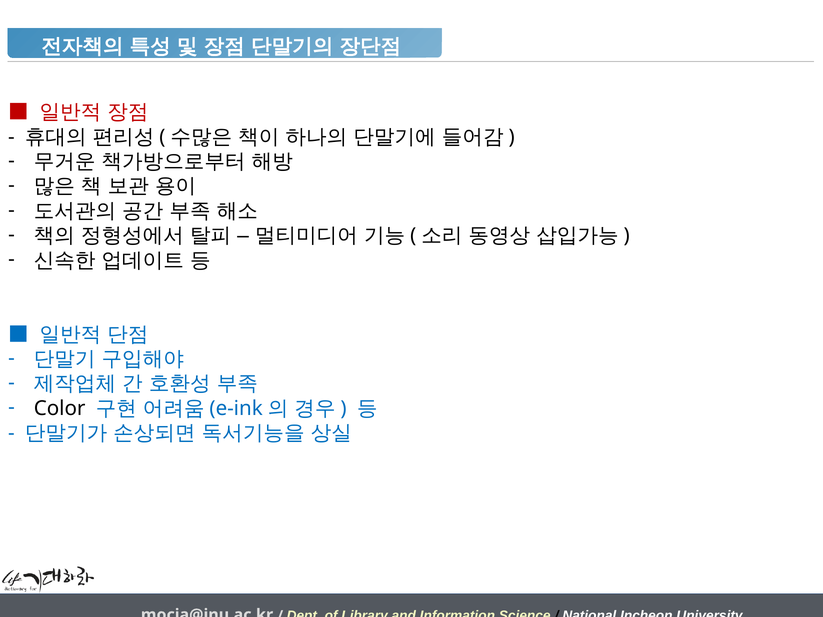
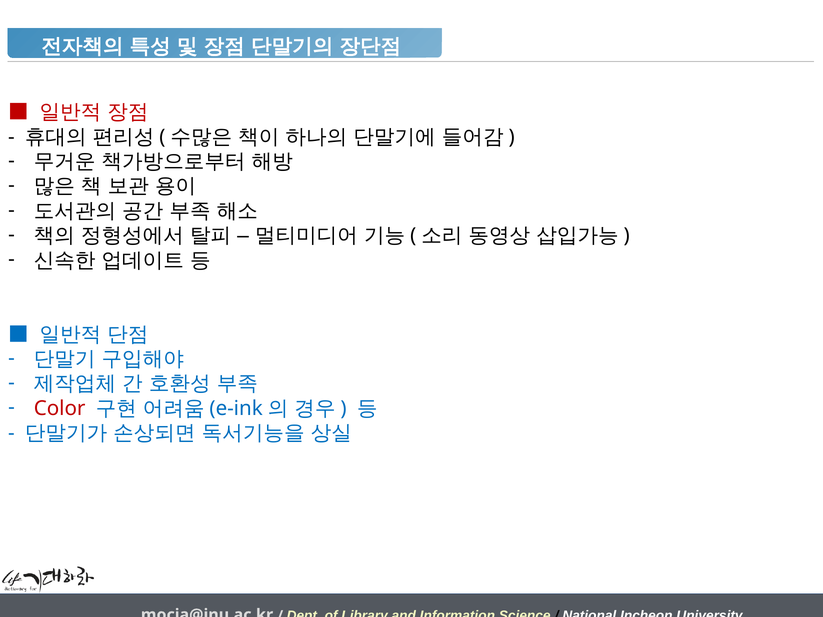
Color colour: black -> red
